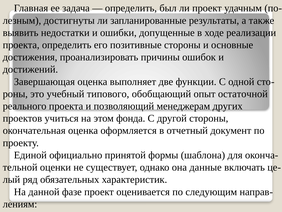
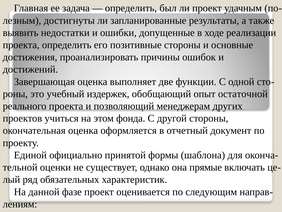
типового: типового -> издержек
данные: данные -> прямые
